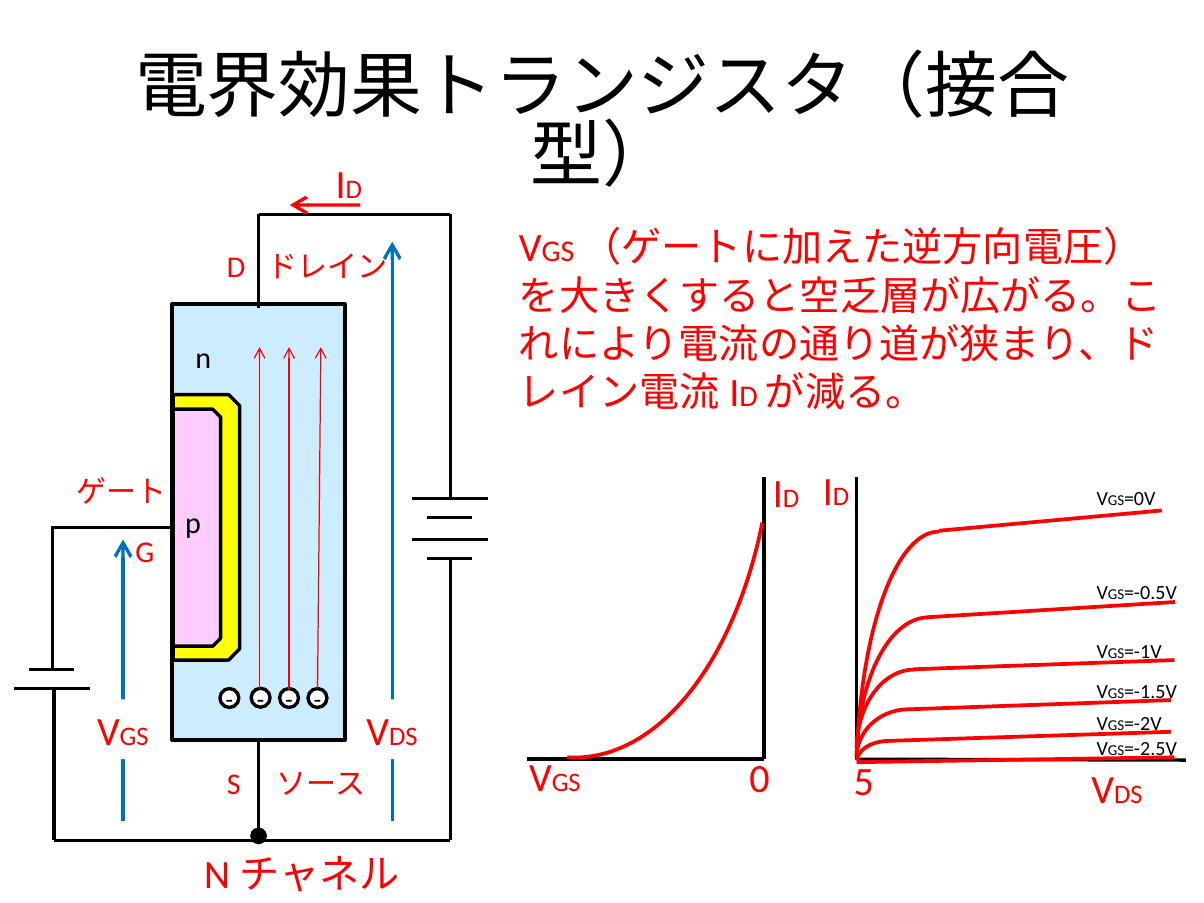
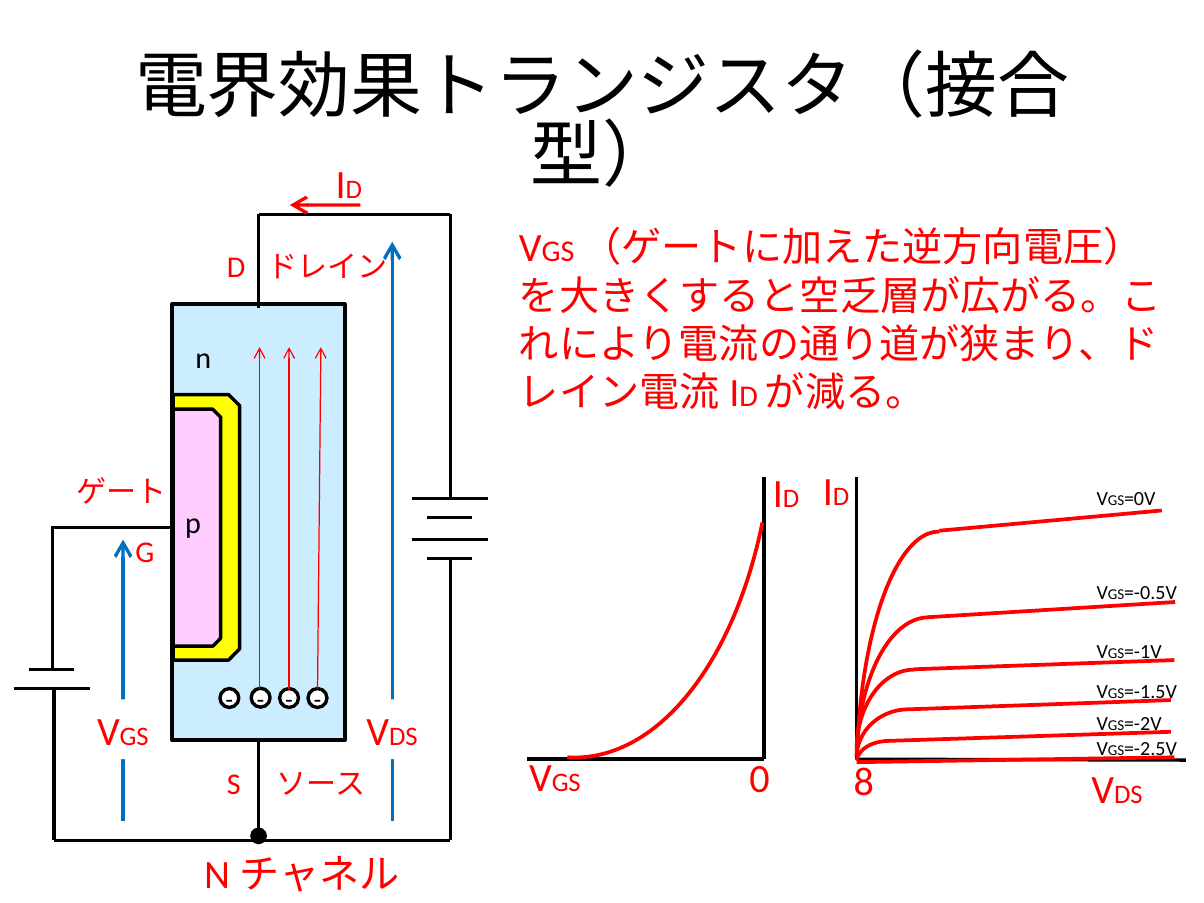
5: 5 -> 8
